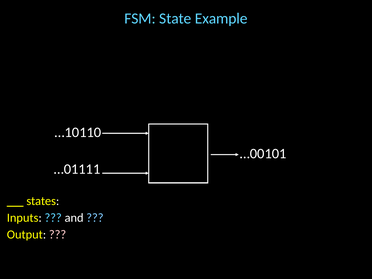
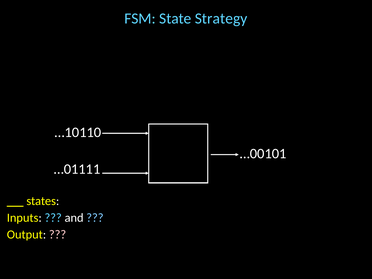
Example: Example -> Strategy
